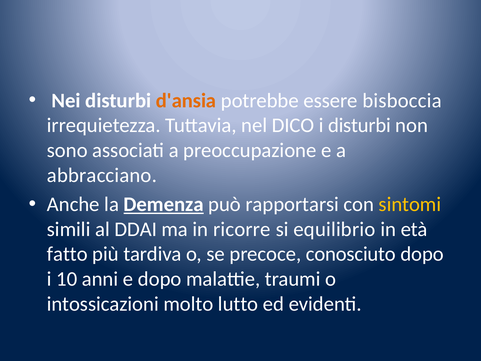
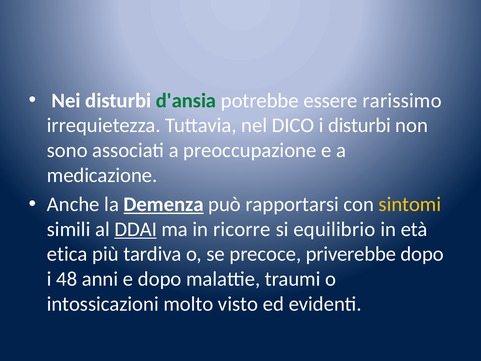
d'ansia colour: orange -> green
bisboccia: bisboccia -> rarissimo
abbracciano: abbracciano -> medicazione
DDAI underline: none -> present
fatto: fatto -> etica
conosciuto: conosciuto -> priverebbe
10: 10 -> 48
lutto: lutto -> visto
